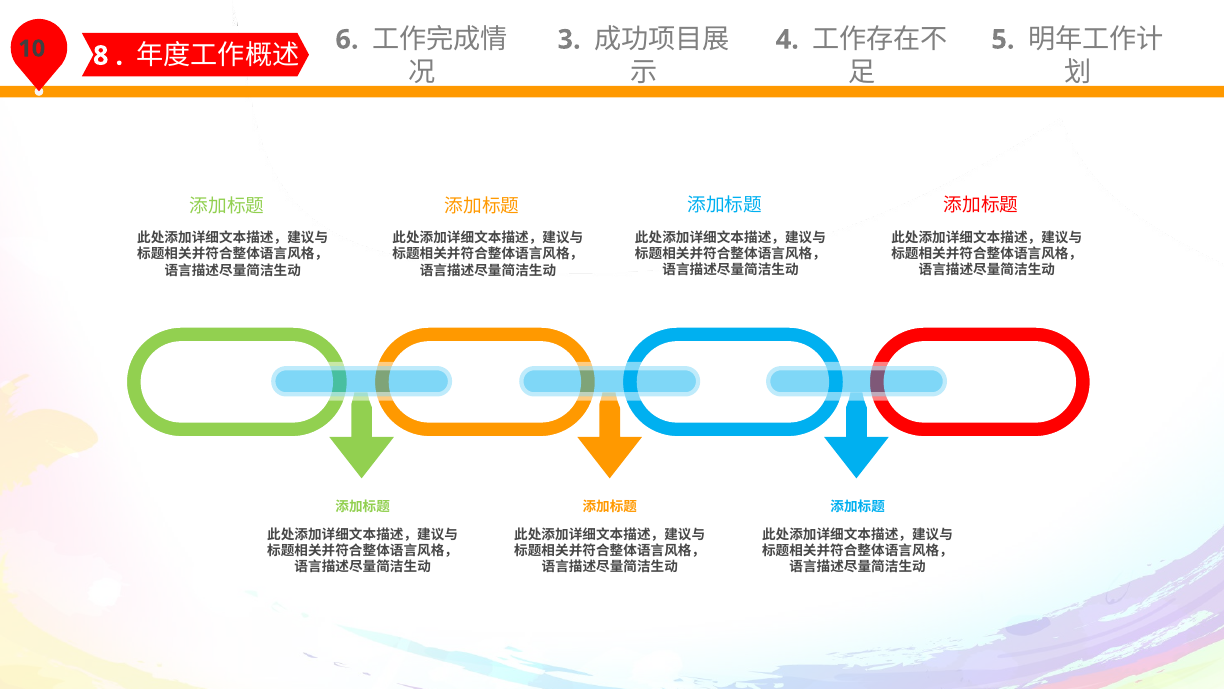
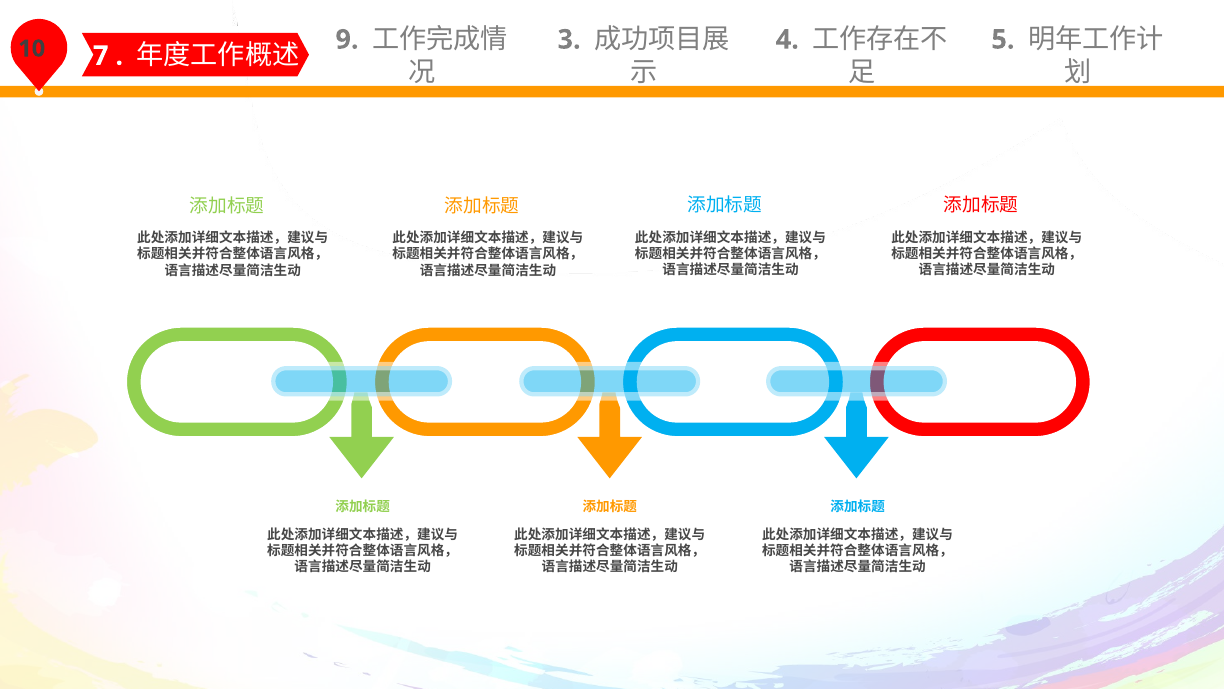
8: 8 -> 7
6: 6 -> 9
